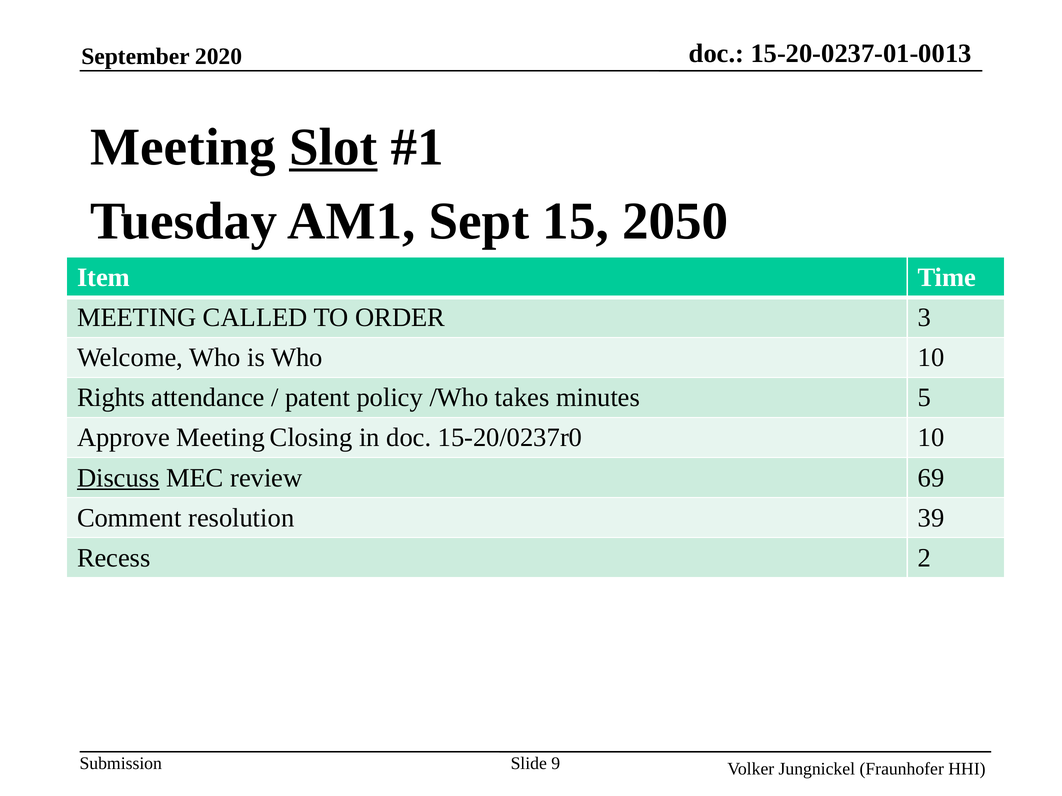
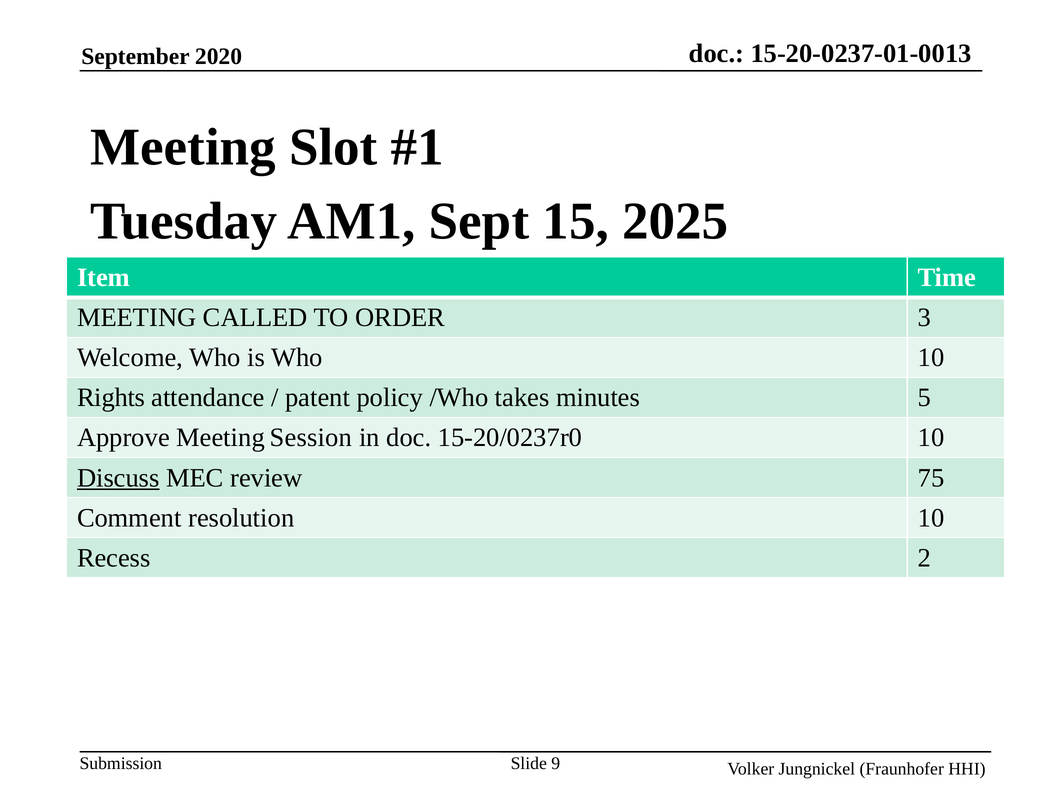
Slot underline: present -> none
2050: 2050 -> 2025
Closing: Closing -> Session
69: 69 -> 75
resolution 39: 39 -> 10
